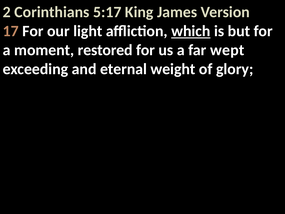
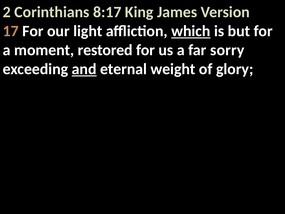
5:17: 5:17 -> 8:17
wept: wept -> sorry
and underline: none -> present
